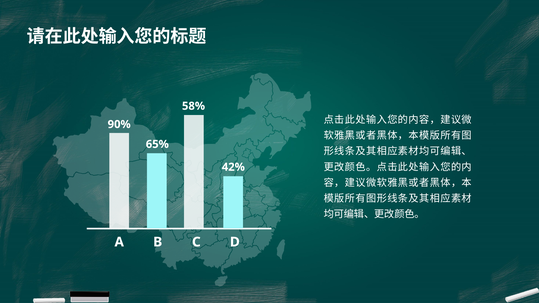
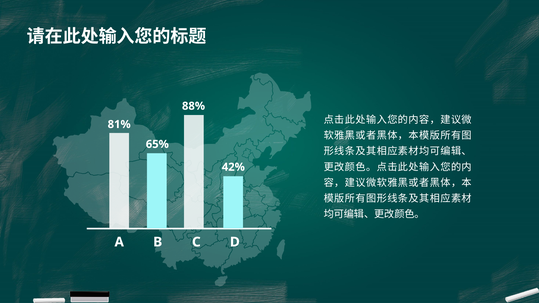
58%: 58% -> 88%
90%: 90% -> 81%
